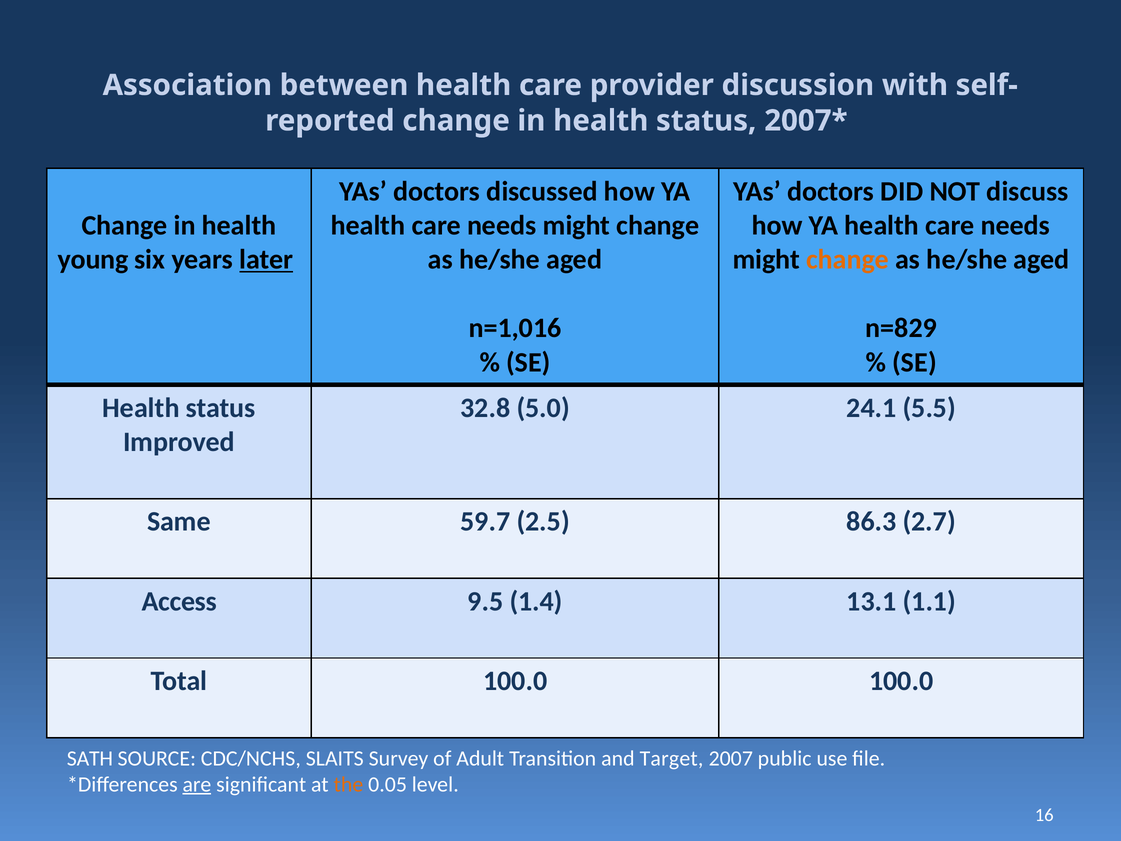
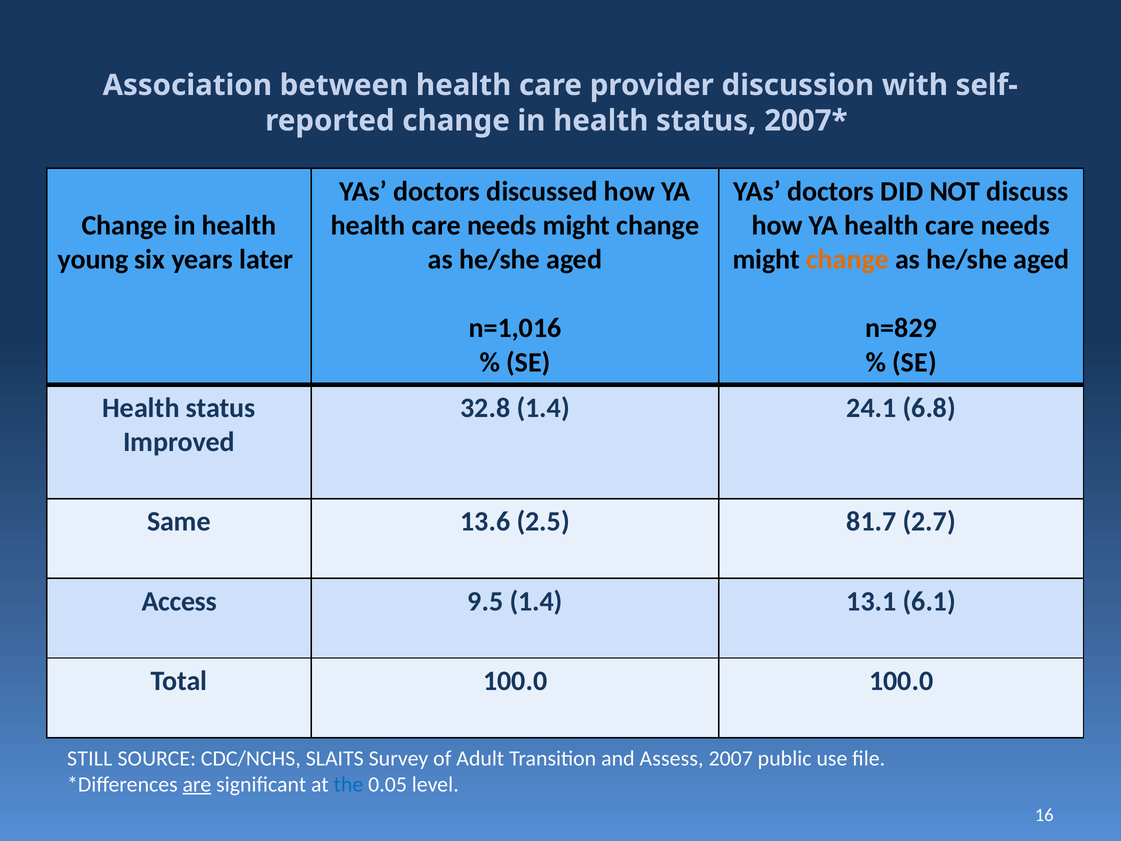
later underline: present -> none
32.8 5.0: 5.0 -> 1.4
5.5: 5.5 -> 6.8
59.7: 59.7 -> 13.6
86.3: 86.3 -> 81.7
1.1: 1.1 -> 6.1
SATH: SATH -> STILL
Target: Target -> Assess
the colour: orange -> blue
